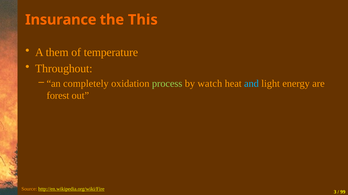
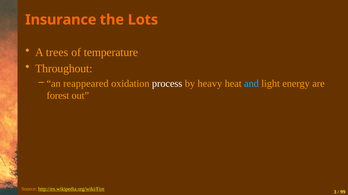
This: This -> Lots
them: them -> trees
completely: completely -> reappeared
process colour: light green -> white
watch: watch -> heavy
